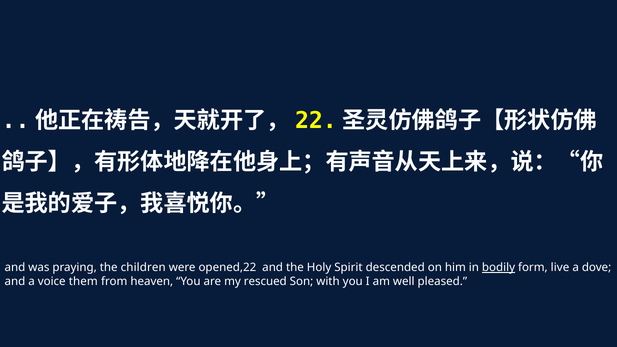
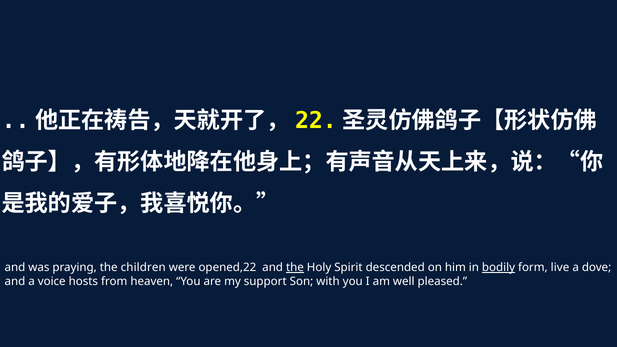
the at (295, 268) underline: none -> present
them: them -> hosts
rescued: rescued -> support
